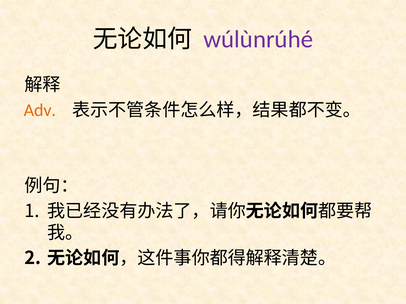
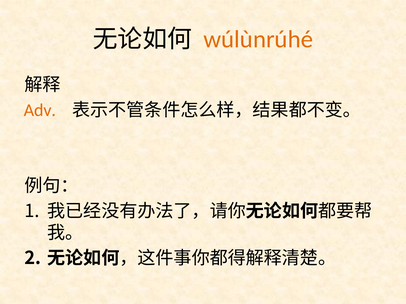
wúlùnrúhé colour: purple -> orange
